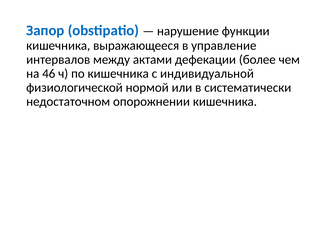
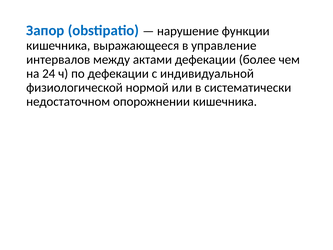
46: 46 -> 24
по кишечника: кишечника -> дефекации
